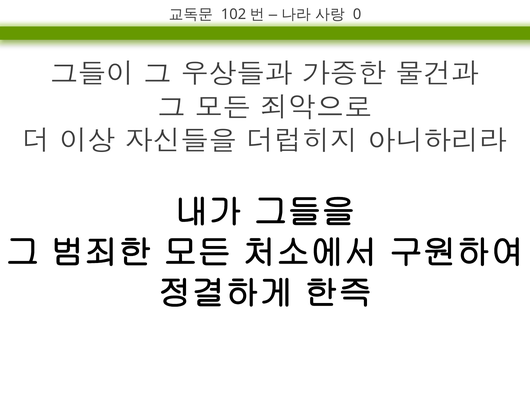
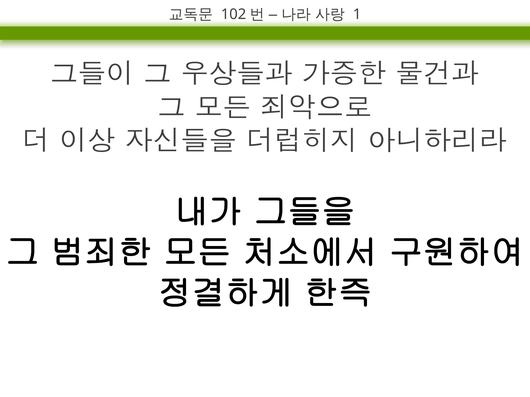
0: 0 -> 1
